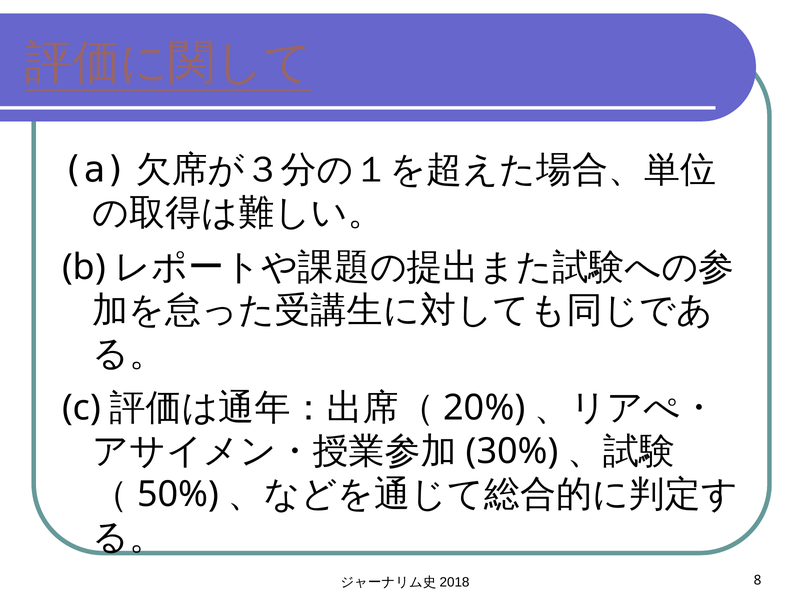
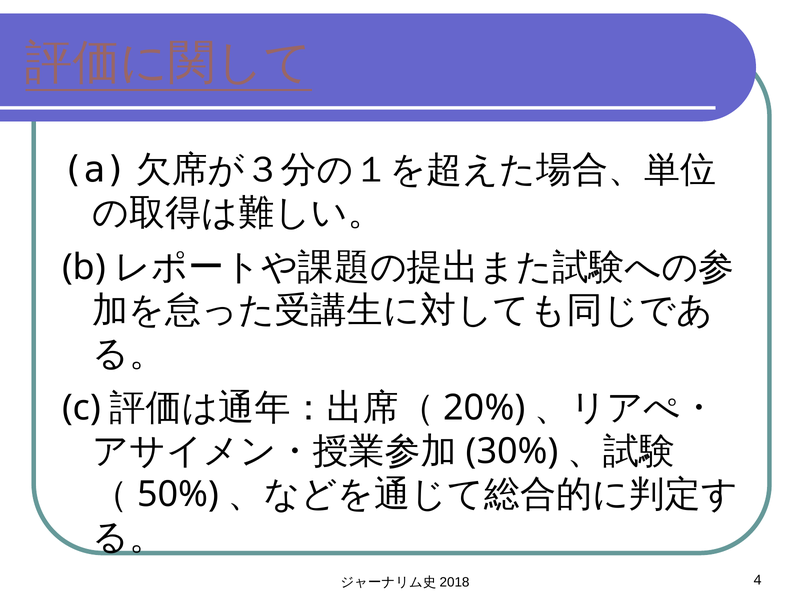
8: 8 -> 4
